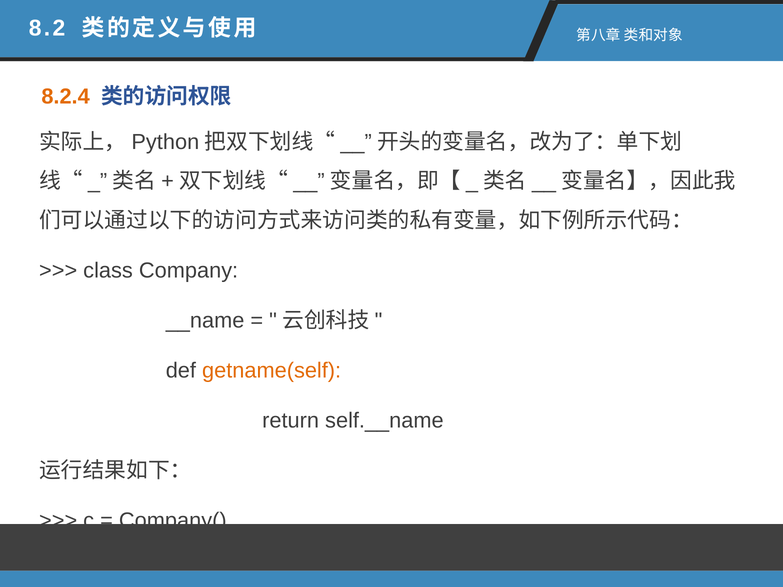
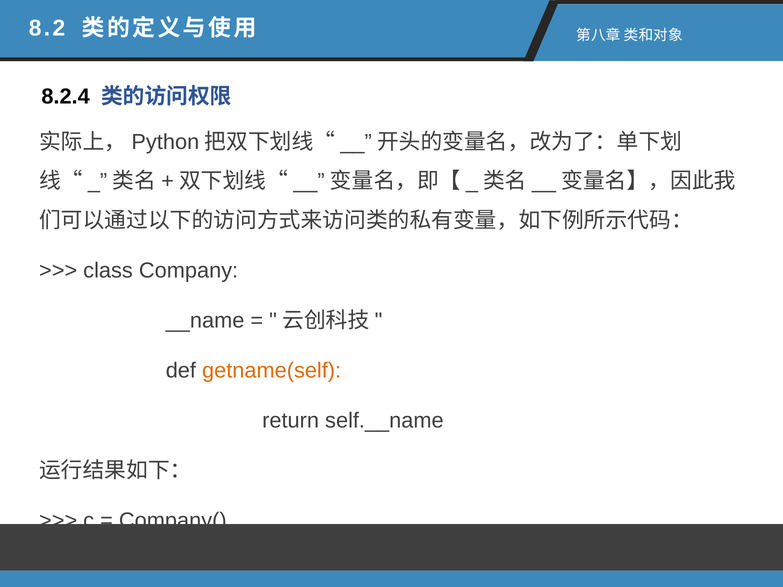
8.2.4 colour: orange -> black
